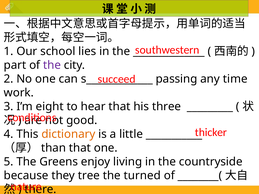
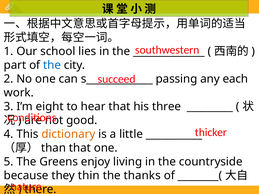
the at (52, 65) colour: purple -> blue
time: time -> each
tree: tree -> thin
turned: turned -> thanks
